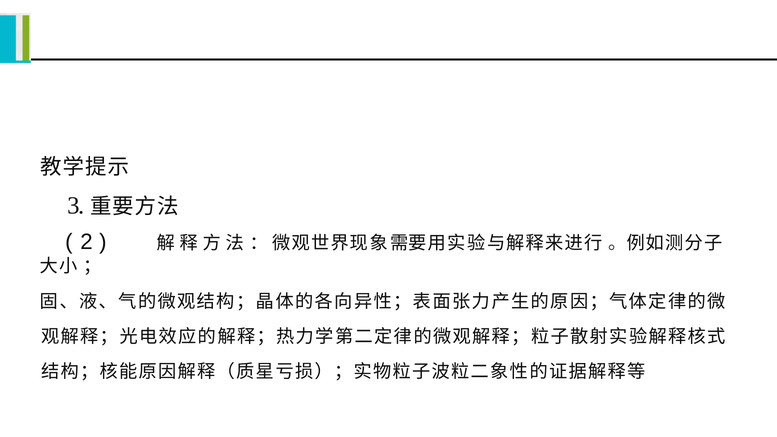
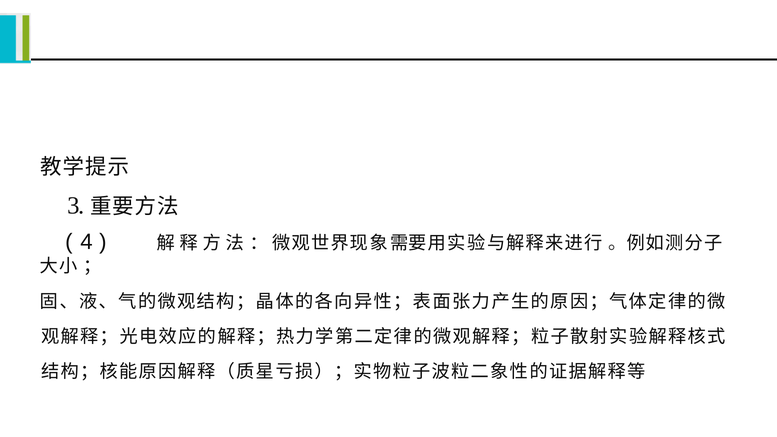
2: 2 -> 4
